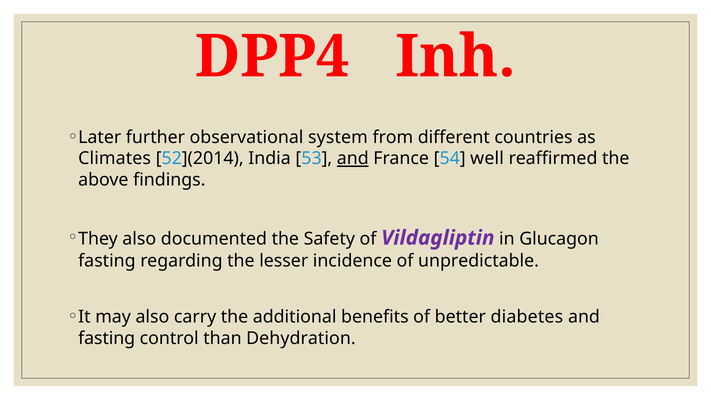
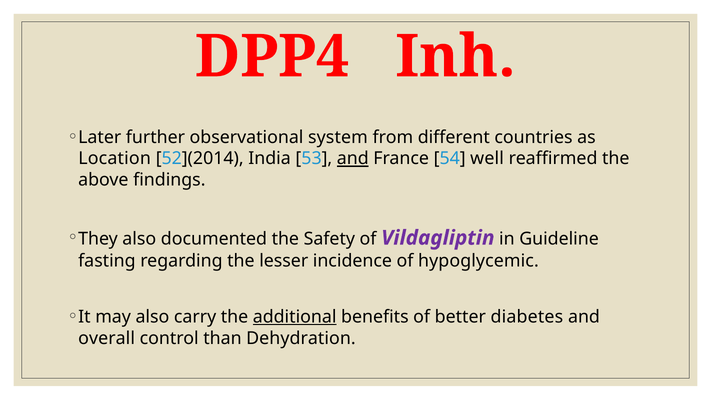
Climates: Climates -> Location
Glucagon: Glucagon -> Guideline
unpredictable: unpredictable -> hypoglycemic
additional underline: none -> present
fasting at (107, 338): fasting -> overall
